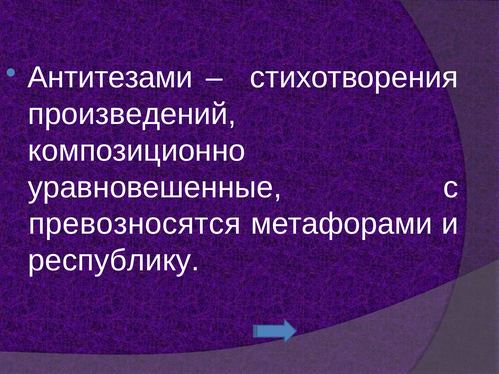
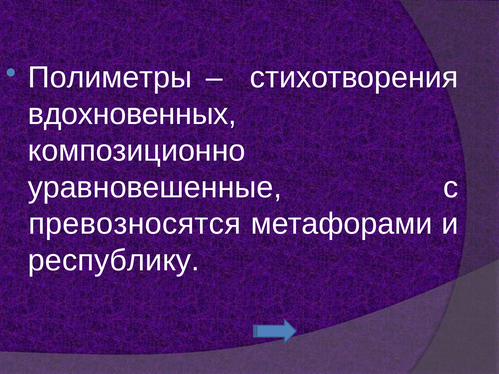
Антитезами: Антитезами -> Полиметры
произведений: произведений -> вдохновенных
